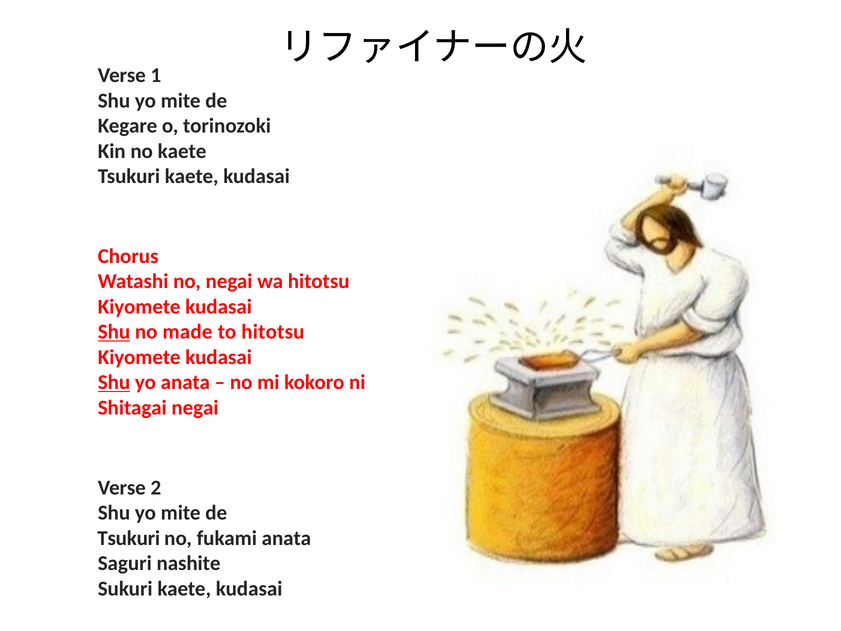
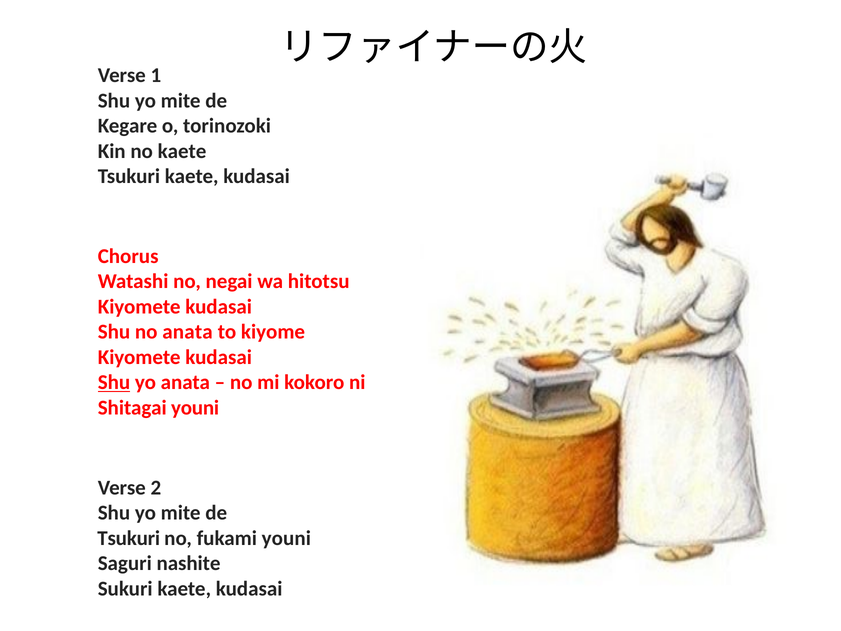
Shu at (114, 332) underline: present -> none
no made: made -> anata
to hitotsu: hitotsu -> kiyome
Shitagai negai: negai -> youni
fukami anata: anata -> youni
